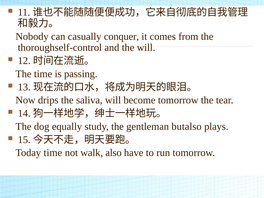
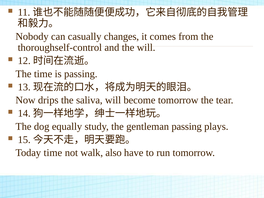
conquer: conquer -> changes
gentleman butalso: butalso -> passing
